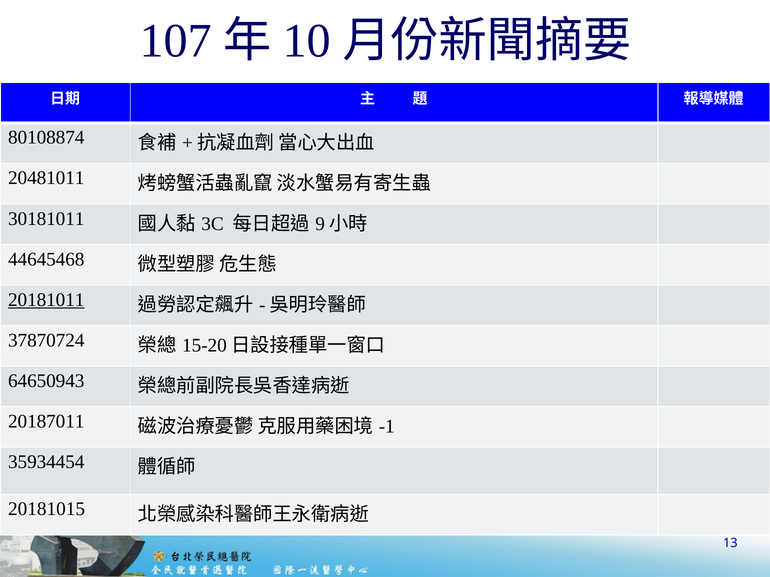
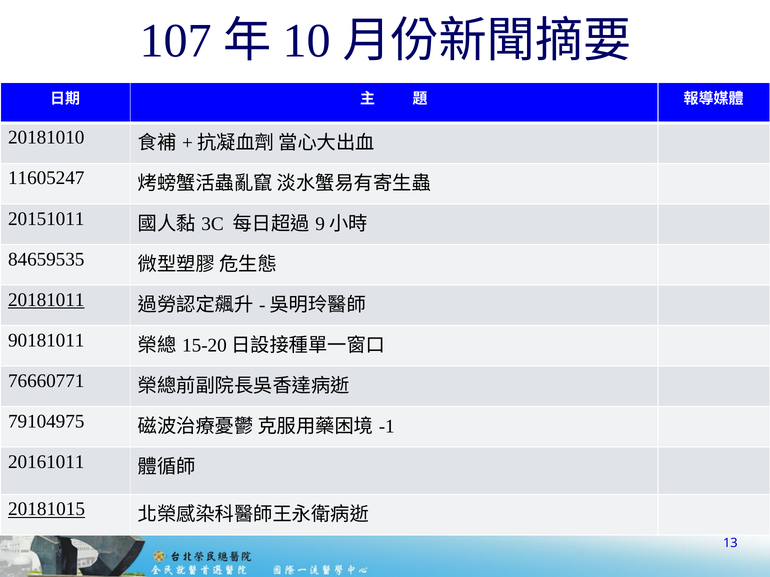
80108874: 80108874 -> 20181010
20481011: 20481011 -> 11605247
30181011: 30181011 -> 20151011
44645468: 44645468 -> 84659535
37870724: 37870724 -> 90181011
64650943: 64650943 -> 76660771
20187011: 20187011 -> 79104975
35934454: 35934454 -> 20161011
20181015 underline: none -> present
